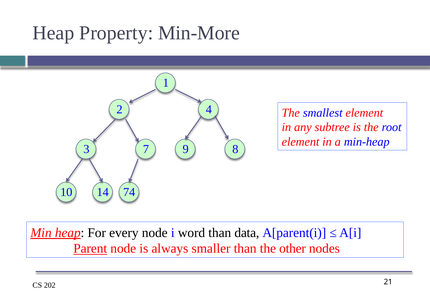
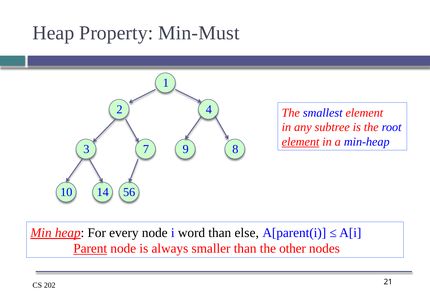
Min-More: Min-More -> Min-Must
element at (301, 142) underline: none -> present
74: 74 -> 56
data: data -> else
